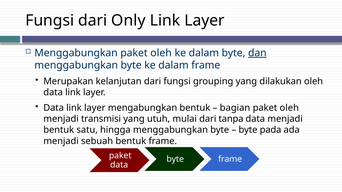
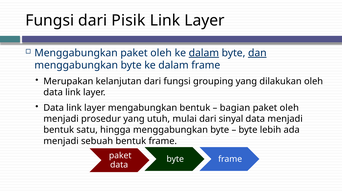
Only: Only -> Pisik
dalam at (204, 53) underline: none -> present
transmisi: transmisi -> prosedur
tanpa: tanpa -> sinyal
pada: pada -> lebih
